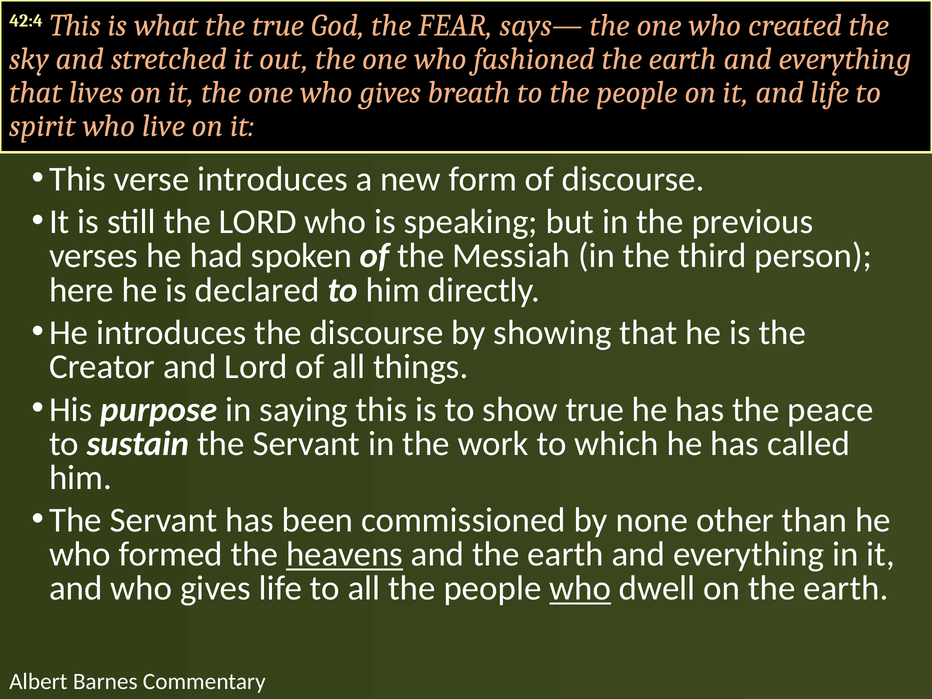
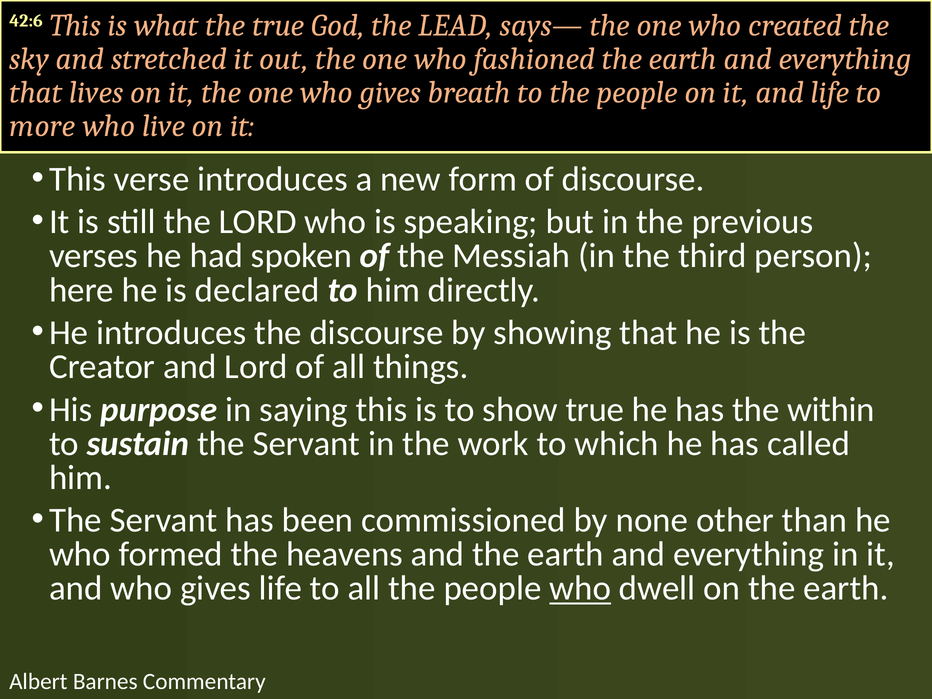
42:4: 42:4 -> 42:6
FEAR: FEAR -> LEAD
spirit: spirit -> more
peace: peace -> within
heavens underline: present -> none
